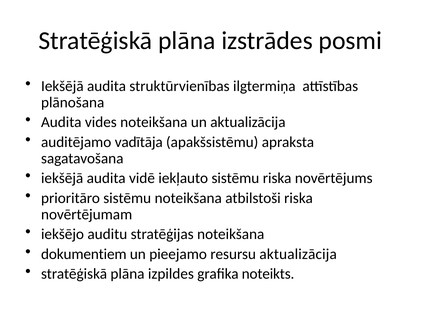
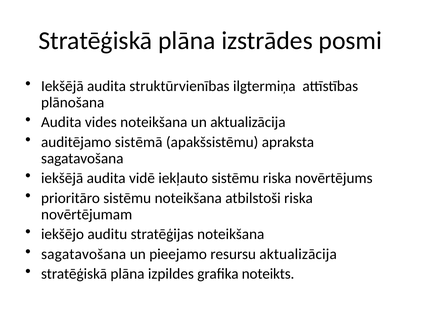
vadītāja: vadītāja -> sistēmā
dokumentiem at (84, 254): dokumentiem -> sagatavošana
